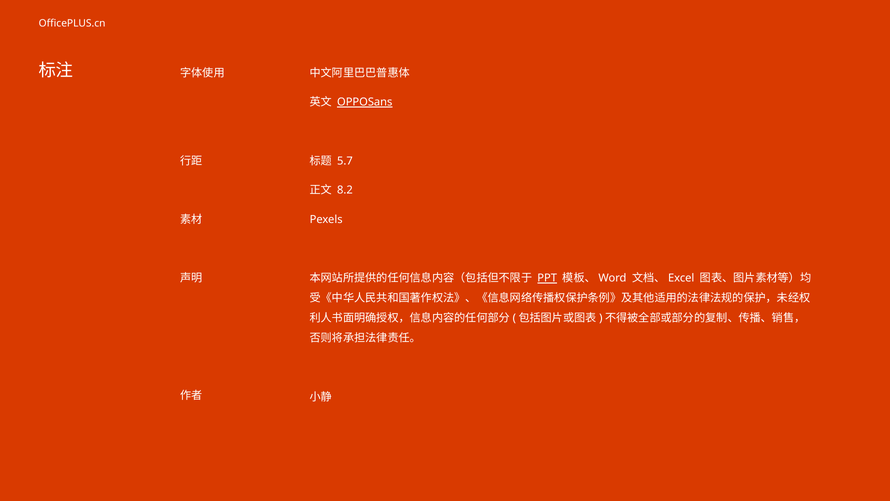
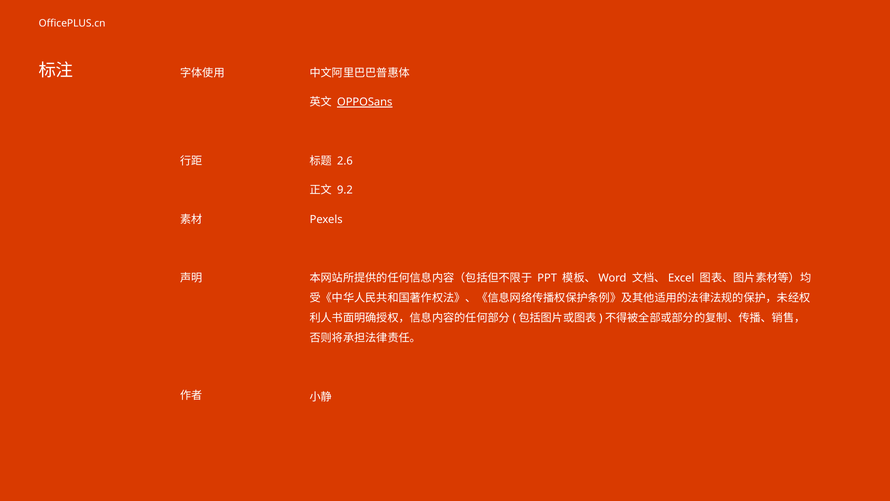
5.7: 5.7 -> 2.6
8.2: 8.2 -> 9.2
PPT underline: present -> none
